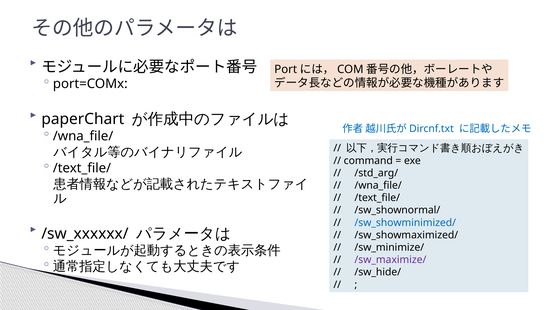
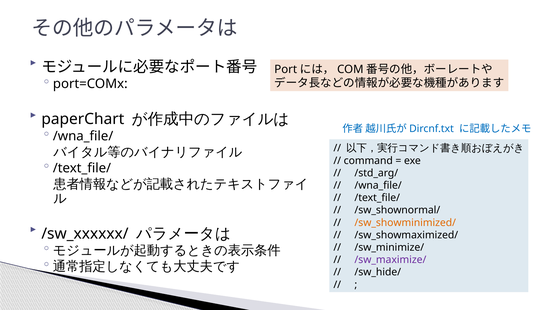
/sw_showminimized/ colour: blue -> orange
